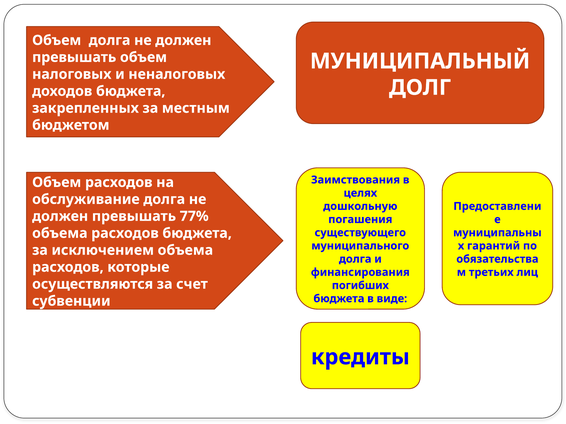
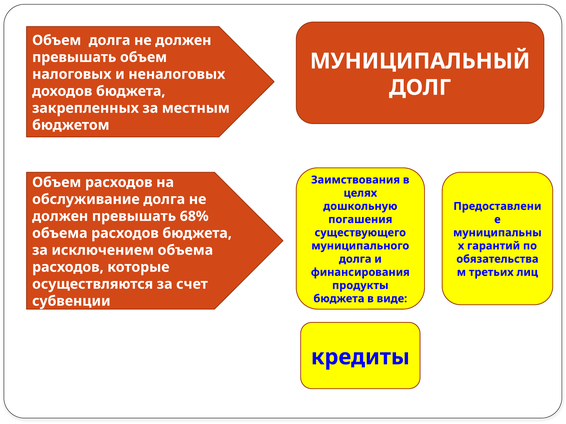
77%: 77% -> 68%
погибших: погибших -> продукты
